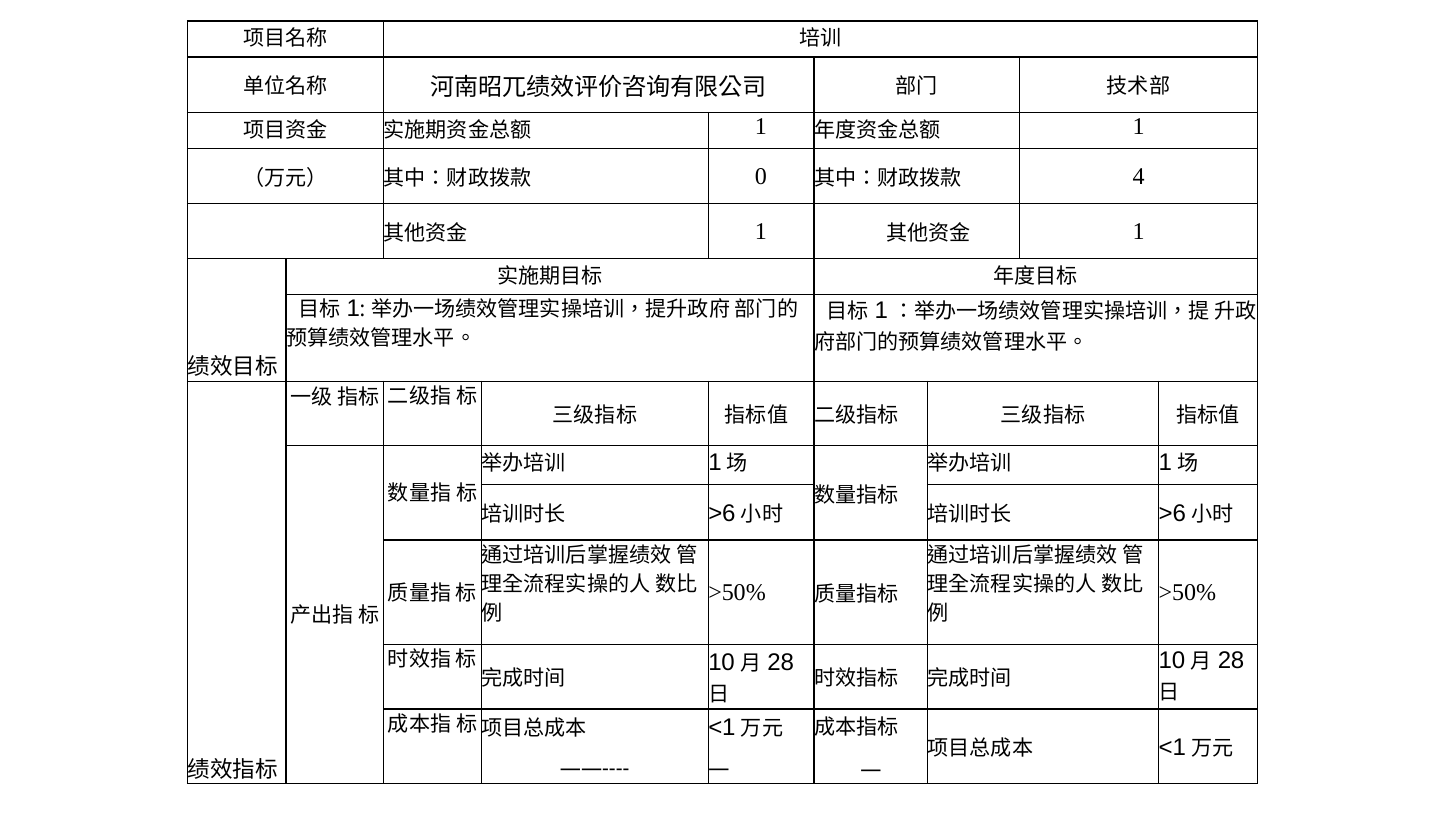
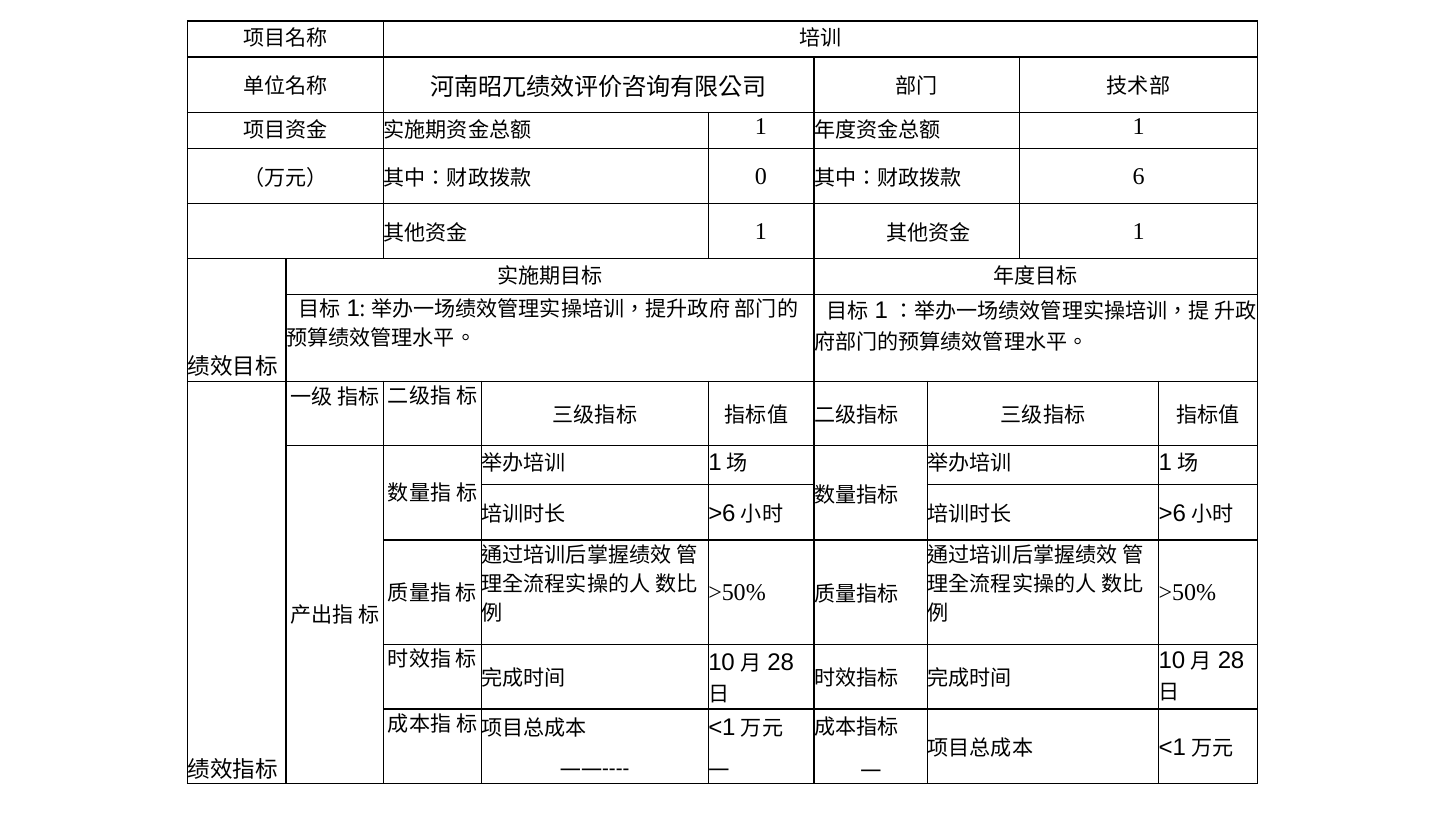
4: 4 -> 6
